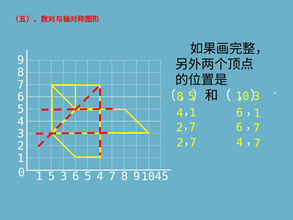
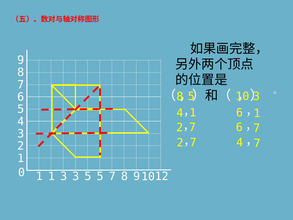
5 at (52, 176): 5 -> 1
3 6: 6 -> 3
5 4: 4 -> 5
45: 45 -> 12
